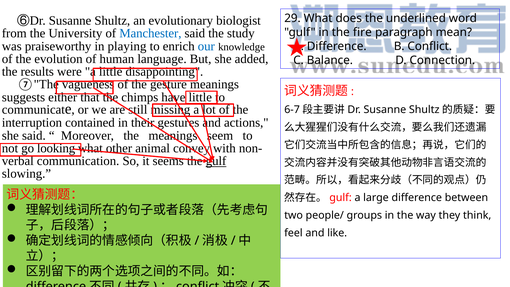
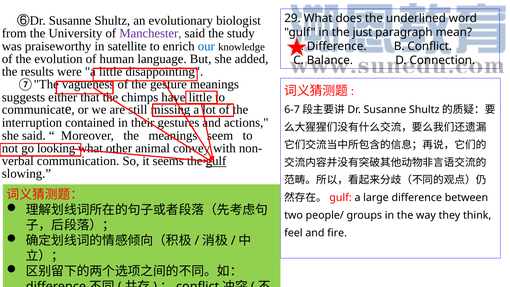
Manchester colour: blue -> purple
fire: fire -> just
playing: playing -> satellite
like: like -> fire
